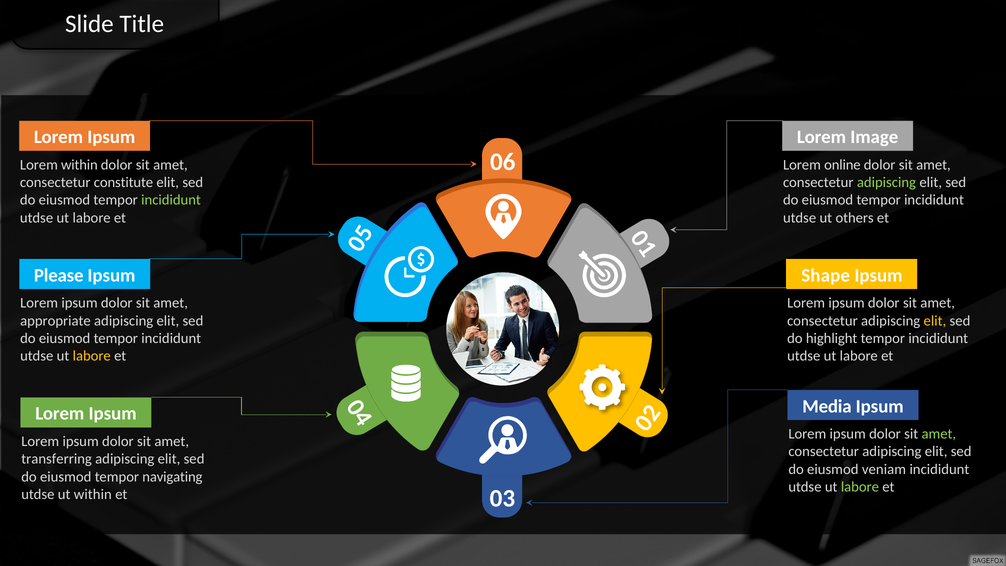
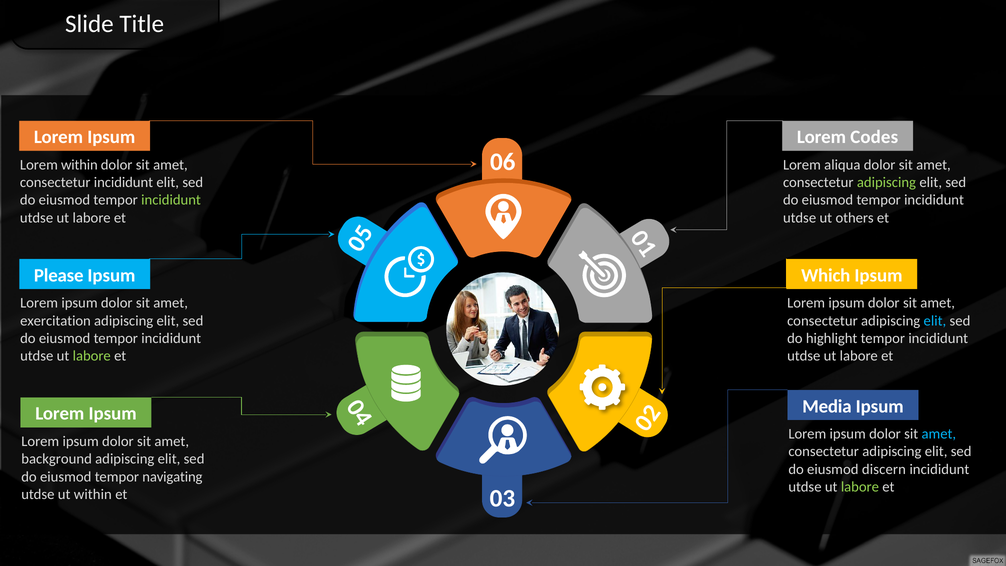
Image: Image -> Codes
online: online -> aliqua
consectetur constitute: constitute -> incididunt
Shape: Shape -> Which
appropriate: appropriate -> exercitation
elit at (935, 321) colour: yellow -> light blue
labore at (92, 356) colour: yellow -> light green
amet at (939, 434) colour: light green -> light blue
transferring: transferring -> background
veniam: veniam -> discern
